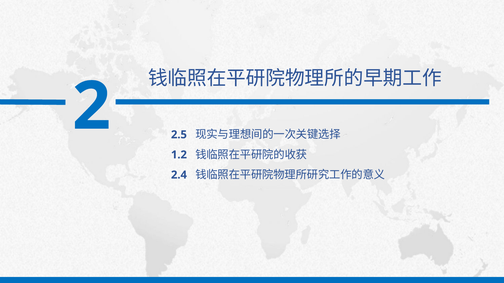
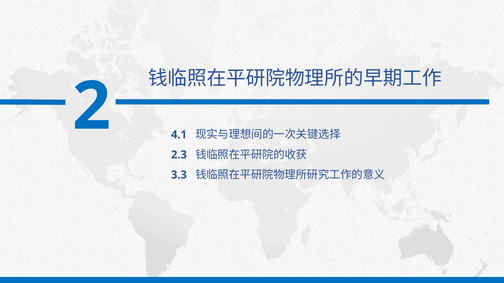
2.5: 2.5 -> 4.1
1.2: 1.2 -> 2.3
2.4: 2.4 -> 3.3
